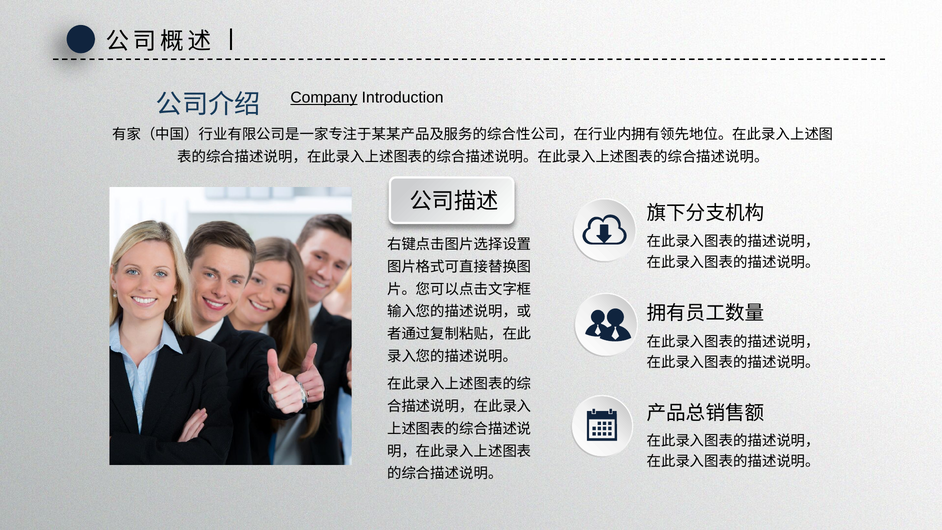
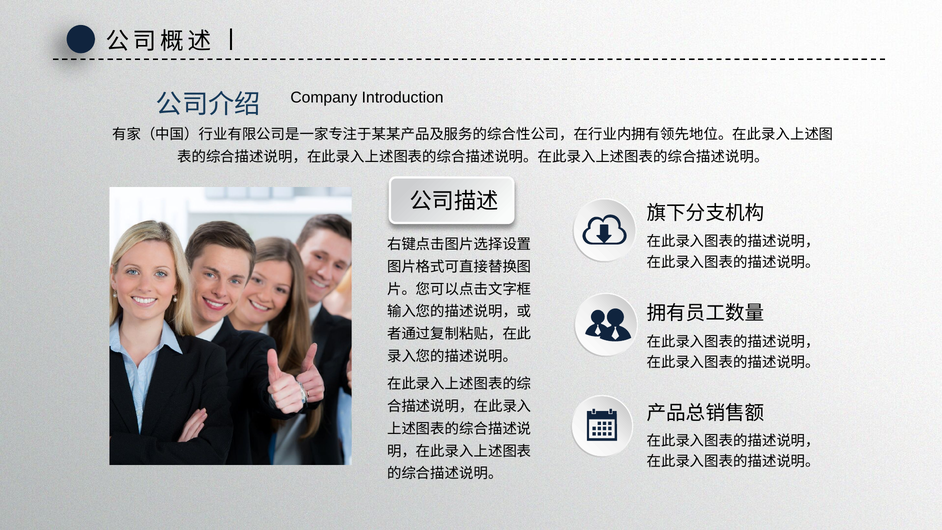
Company underline: present -> none
